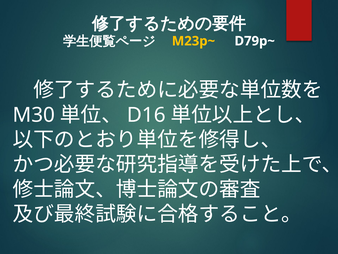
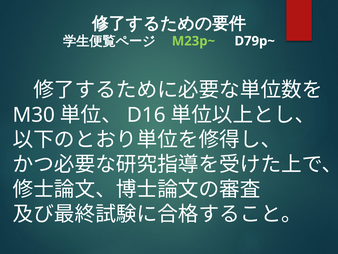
M23p~ colour: yellow -> light green
